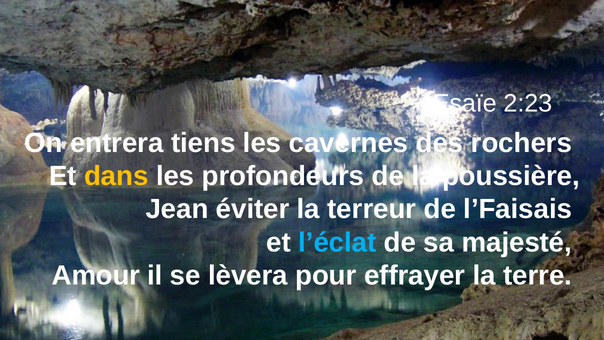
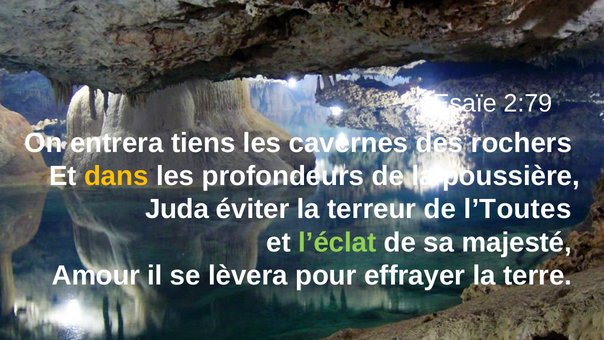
2:23: 2:23 -> 2:79
Jean: Jean -> Juda
l’Faisais: l’Faisais -> l’Toutes
l’éclat colour: light blue -> light green
